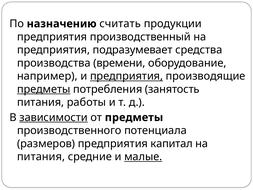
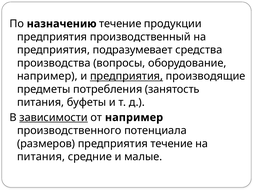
назначению считать: считать -> течение
времени: времени -> вопросы
предметы at (44, 89) underline: present -> none
работы: работы -> буфеты
от предметы: предметы -> например
предприятия капитал: капитал -> течение
малые underline: present -> none
